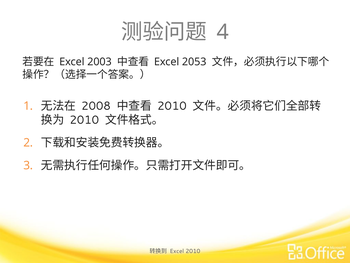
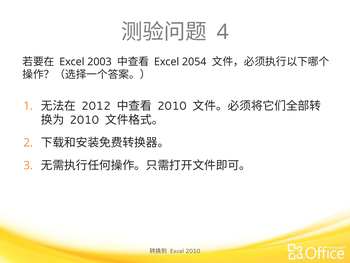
2053: 2053 -> 2054
2008: 2008 -> 2012
